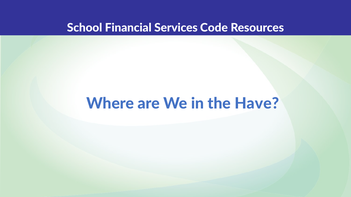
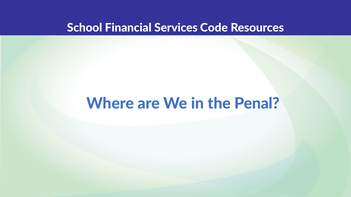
Have: Have -> Penal
